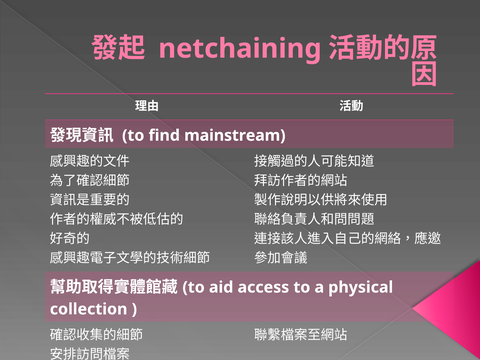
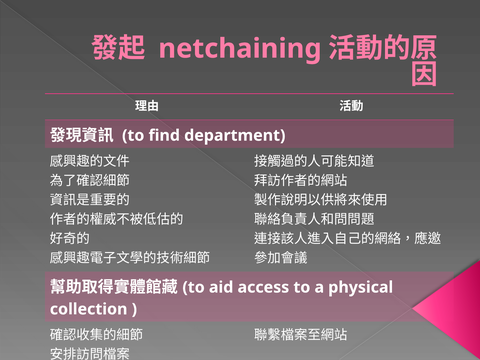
mainstream: mainstream -> department
